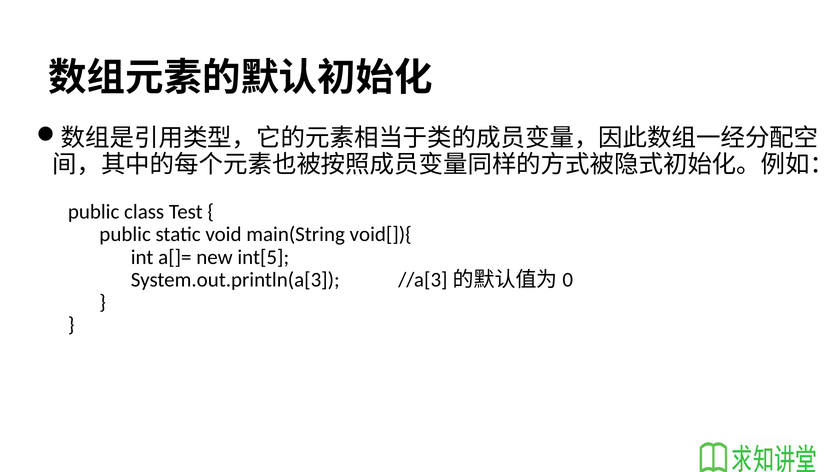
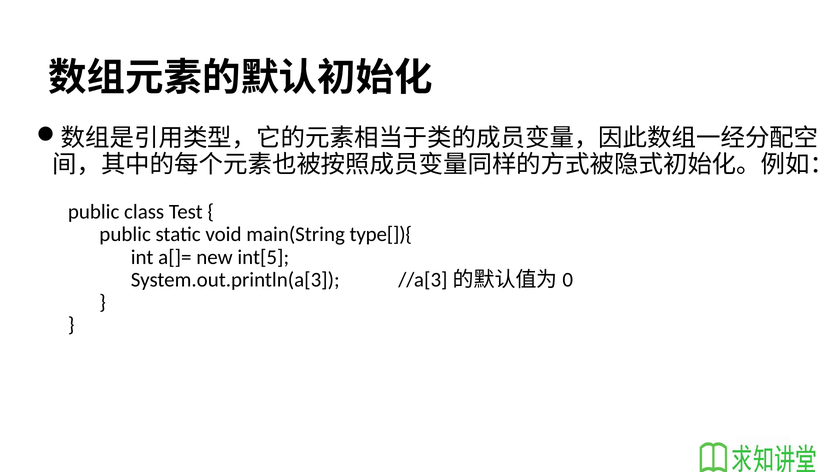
void[]){: void[]){ -> type[]){
